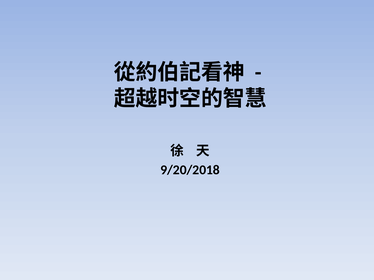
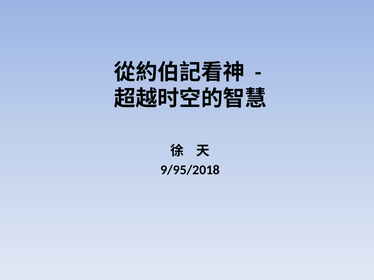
9/20/2018: 9/20/2018 -> 9/95/2018
